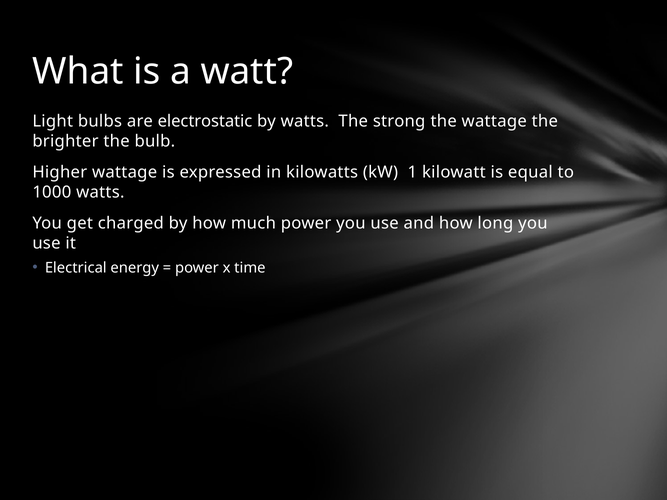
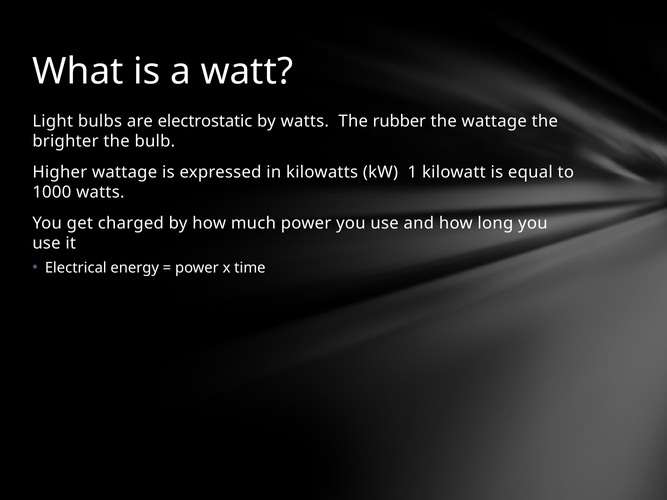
strong: strong -> rubber
